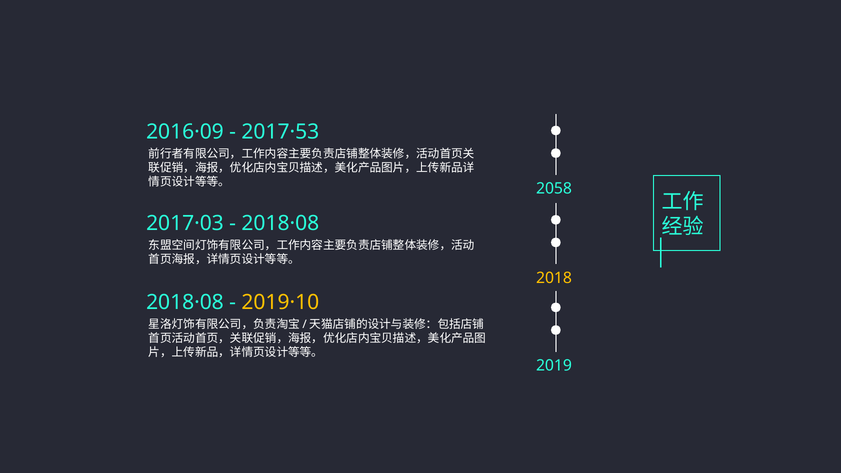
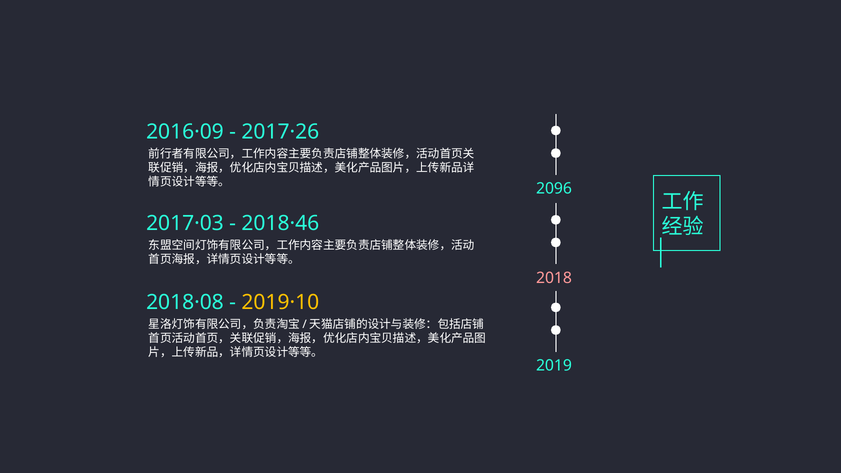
2017·53: 2017·53 -> 2017·26
2058: 2058 -> 2096
2018·08 at (280, 223): 2018·08 -> 2018·46
2018 colour: yellow -> pink
